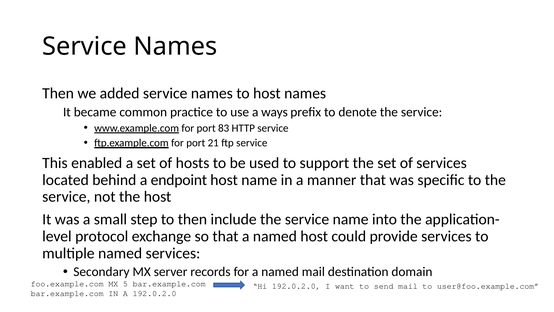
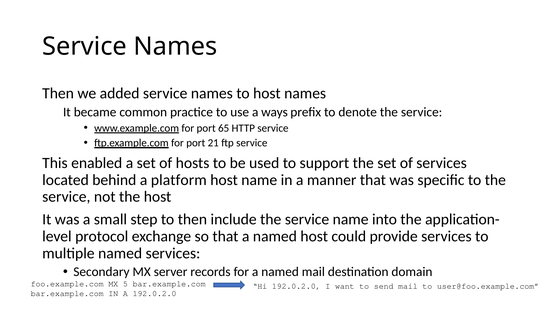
83: 83 -> 65
endpoint: endpoint -> platform
